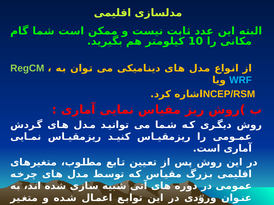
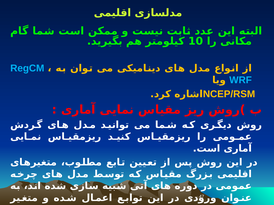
RegCM colour: light green -> light blue
